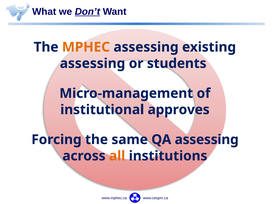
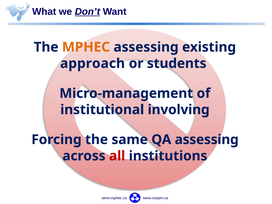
assessing at (93, 63): assessing -> approach
approves: approves -> involving
all colour: orange -> red
